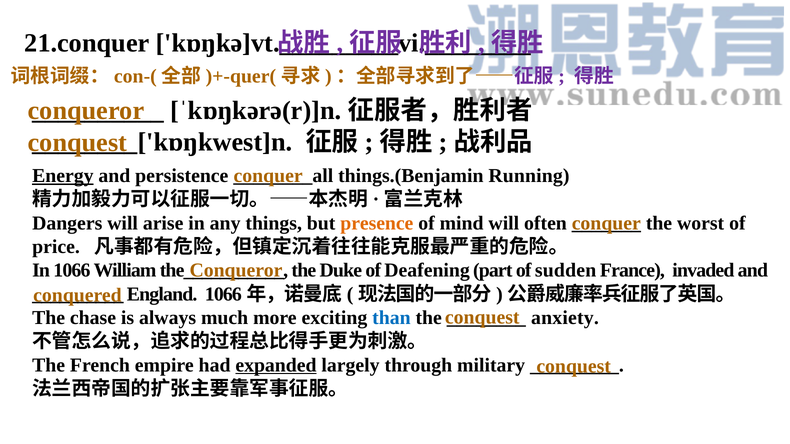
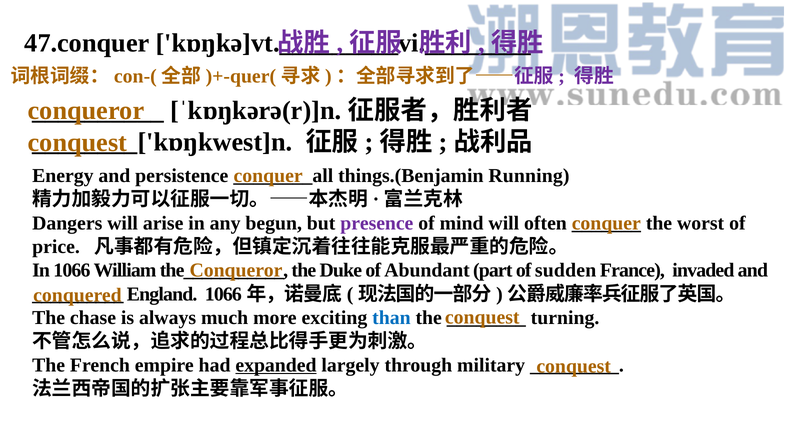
21.conquer: 21.conquer -> 47.conquer
Energy underline: present -> none
things: things -> begun
presence colour: orange -> purple
Deafening: Deafening -> Abundant
anxiety: anxiety -> turning
